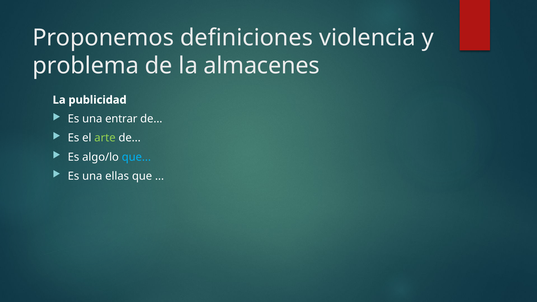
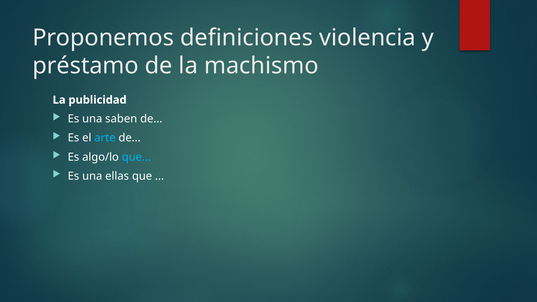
problema: problema -> préstamo
almacenes: almacenes -> machismo
entrar: entrar -> saben
arte colour: light green -> light blue
